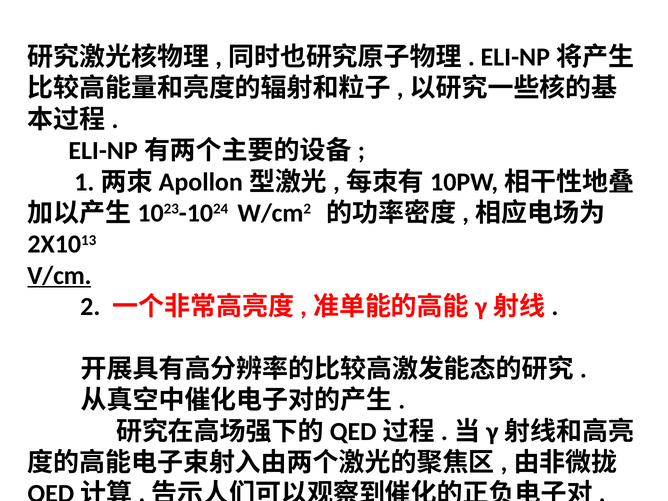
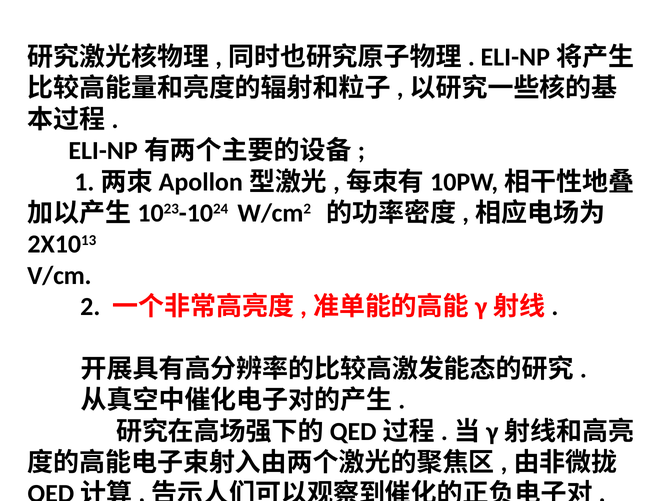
V/cm underline: present -> none
